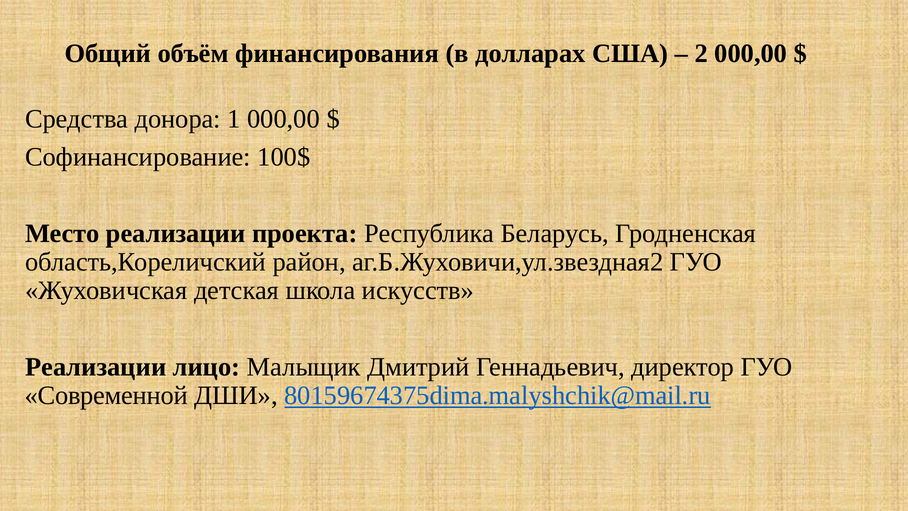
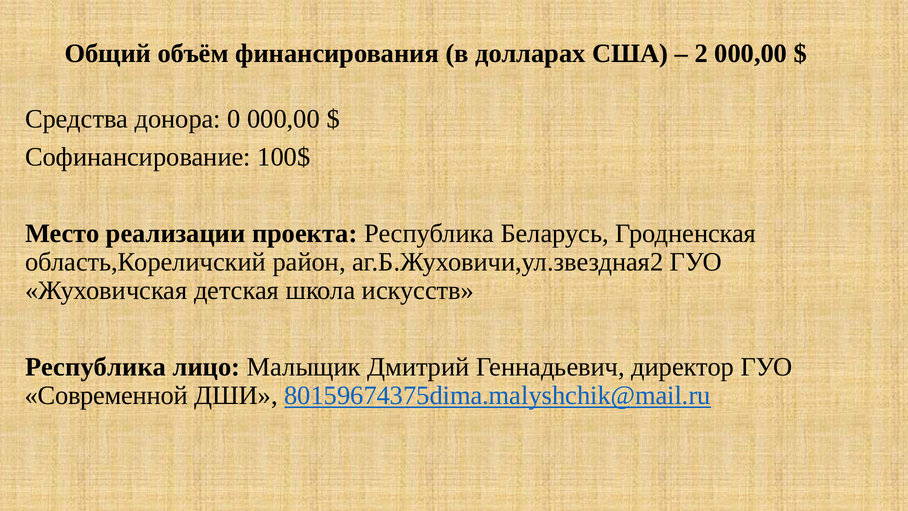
1: 1 -> 0
Реализации at (96, 367): Реализации -> Республика
